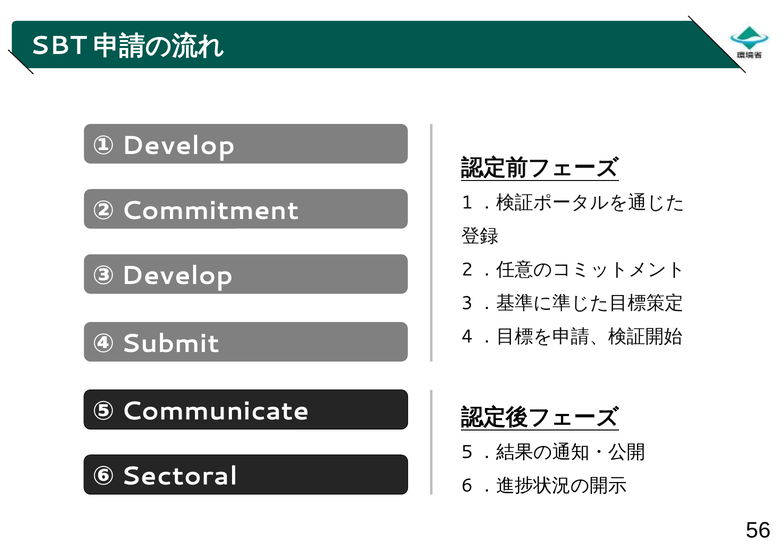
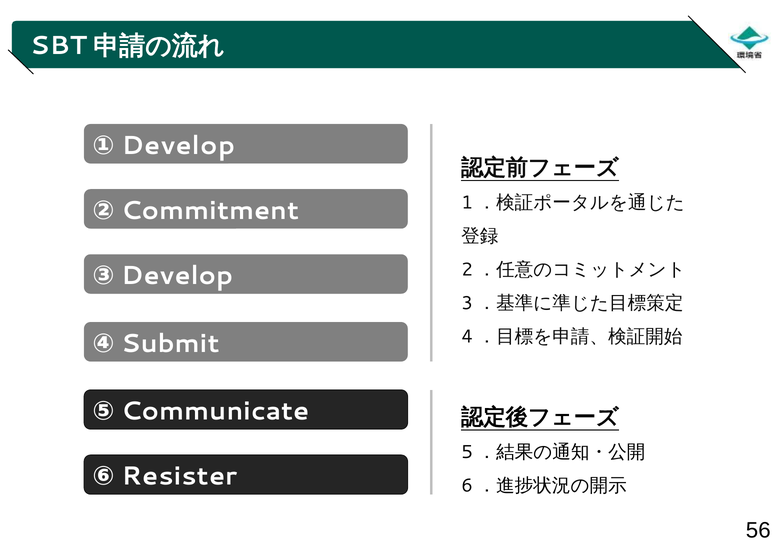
Sectoral: Sectoral -> Resister
